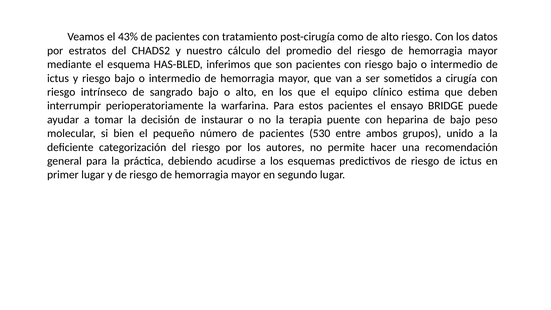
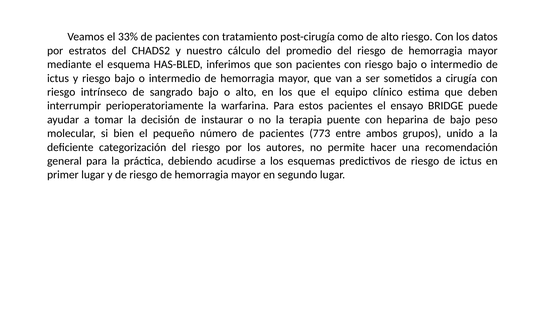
43%: 43% -> 33%
530: 530 -> 773
